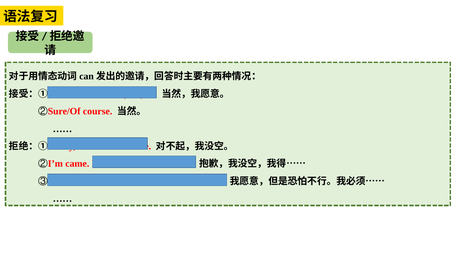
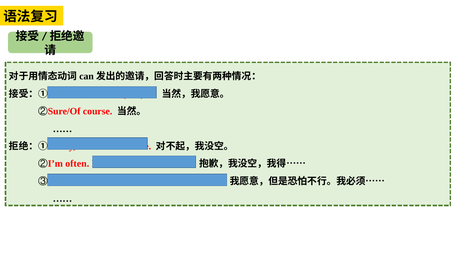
came: came -> often
